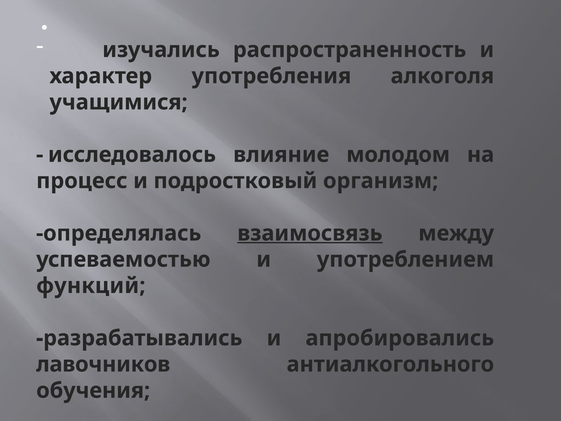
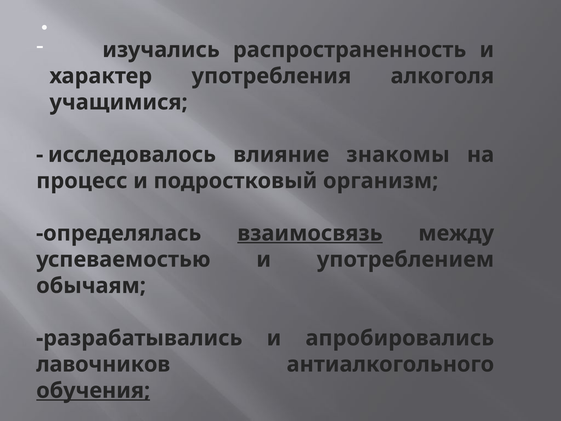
молодом: молодом -> знакомы
функций: функций -> обычаям
обучения underline: none -> present
